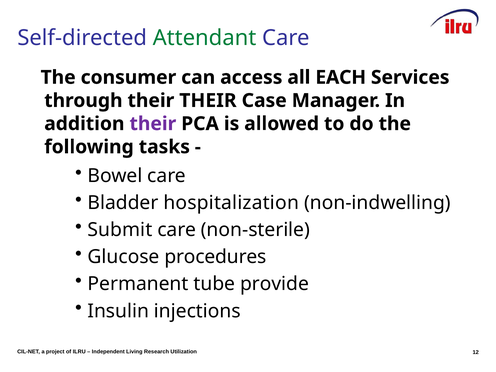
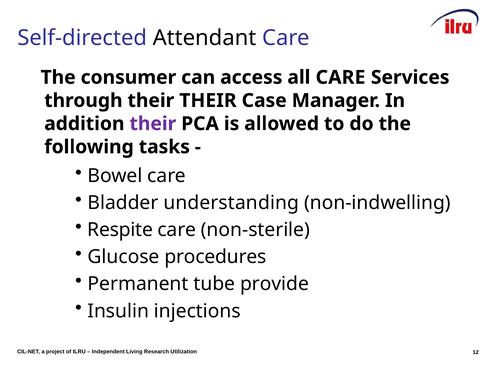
Attendant colour: green -> black
all EACH: EACH -> CARE
hospitalization: hospitalization -> understanding
Submit: Submit -> Respite
